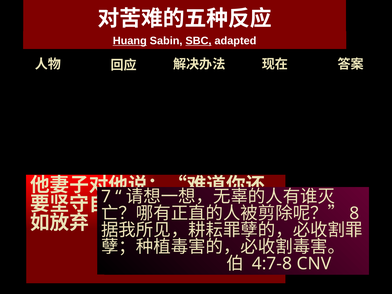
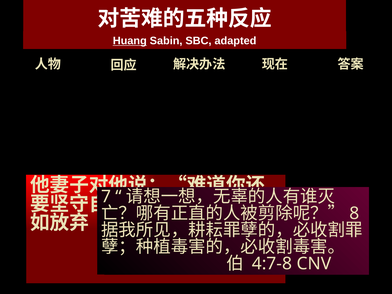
SBC underline: present -> none
